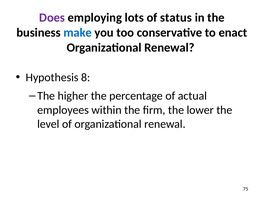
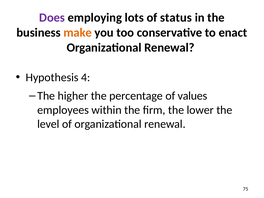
make colour: blue -> orange
8: 8 -> 4
actual: actual -> values
